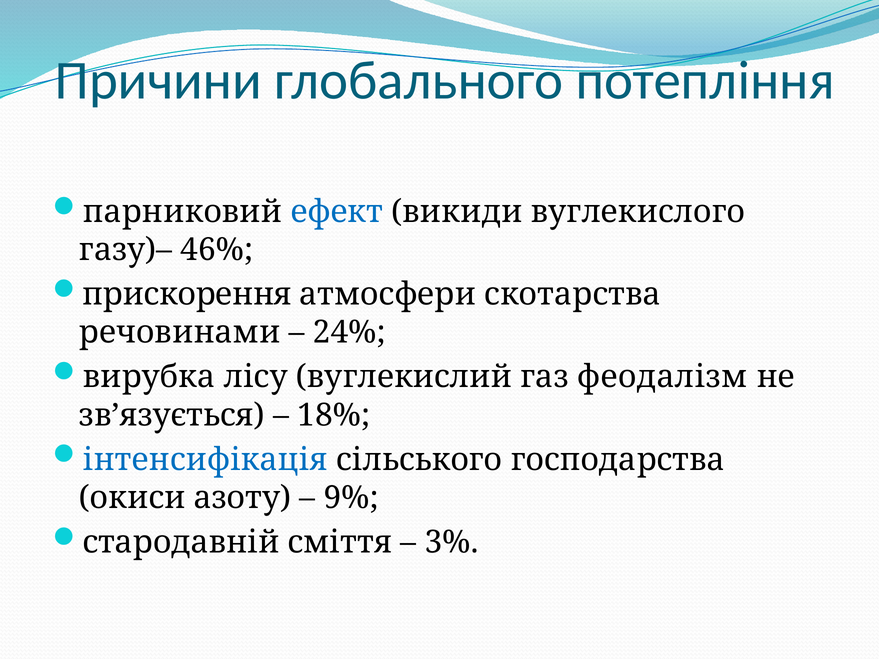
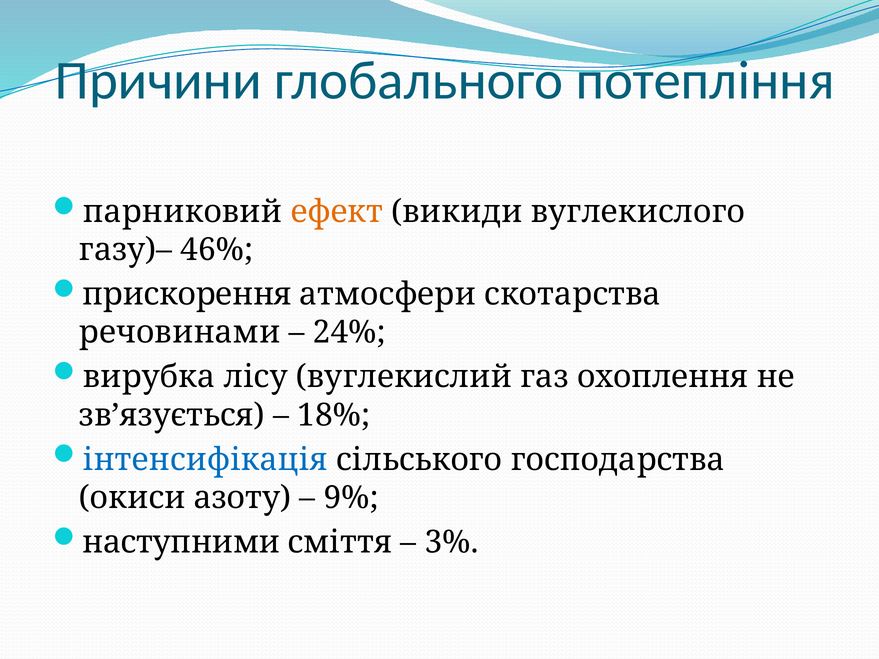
ефект colour: blue -> orange
феодалізм: феодалізм -> охоплення
стародавній: стародавній -> наступними
